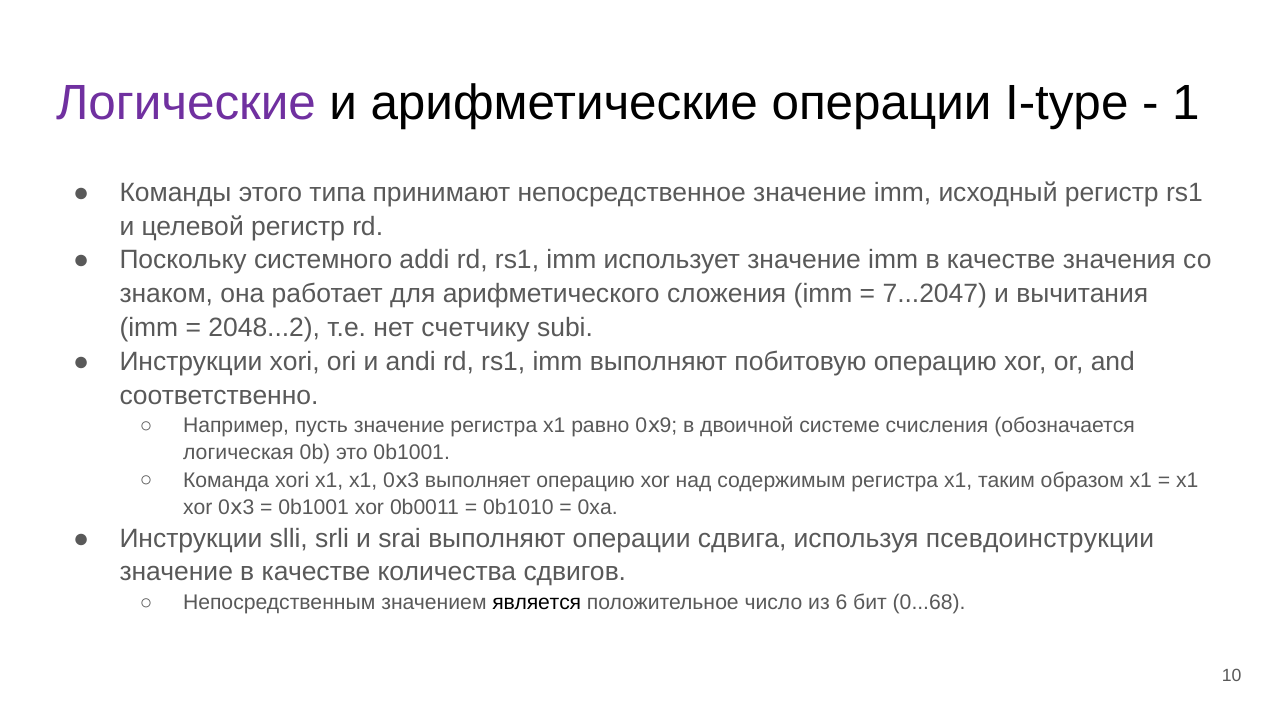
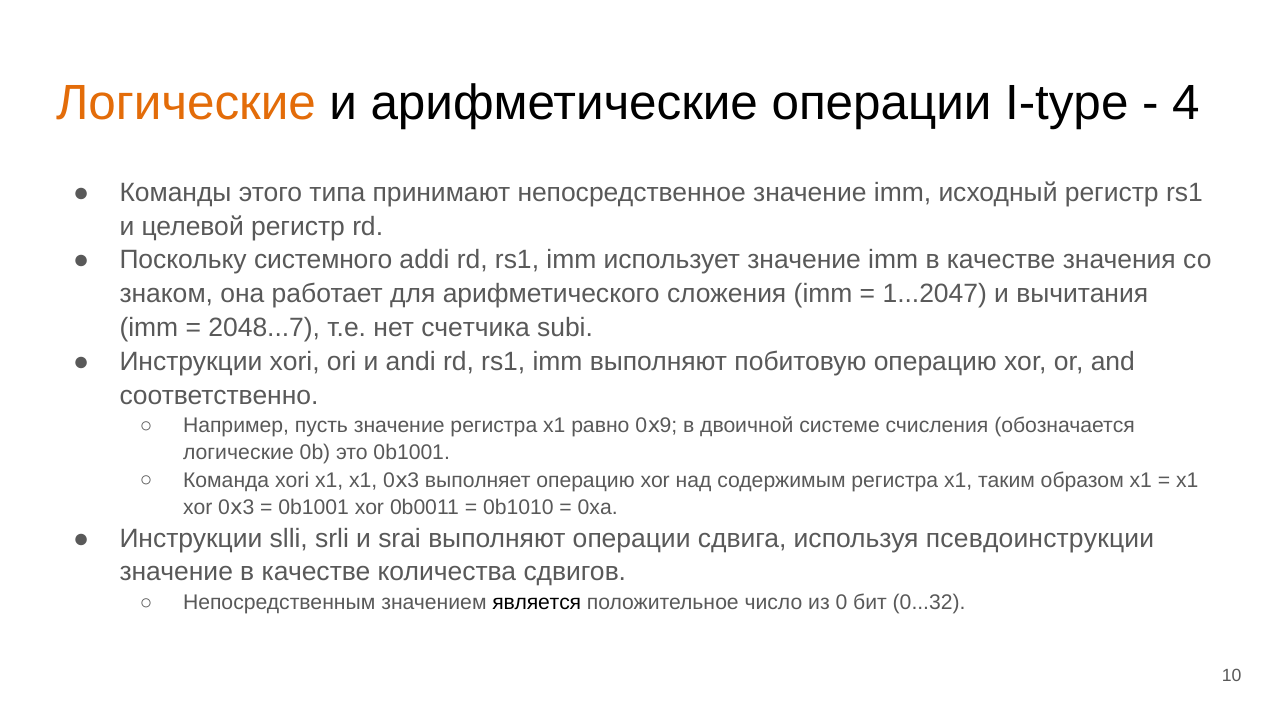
Логические at (186, 103) colour: purple -> orange
1: 1 -> 4
7...2047: 7...2047 -> 1...2047
2048...2: 2048...2 -> 2048...7
счетчику: счетчику -> счетчика
логическая at (238, 453): логическая -> логические
из 6: 6 -> 0
0...68: 0...68 -> 0...32
